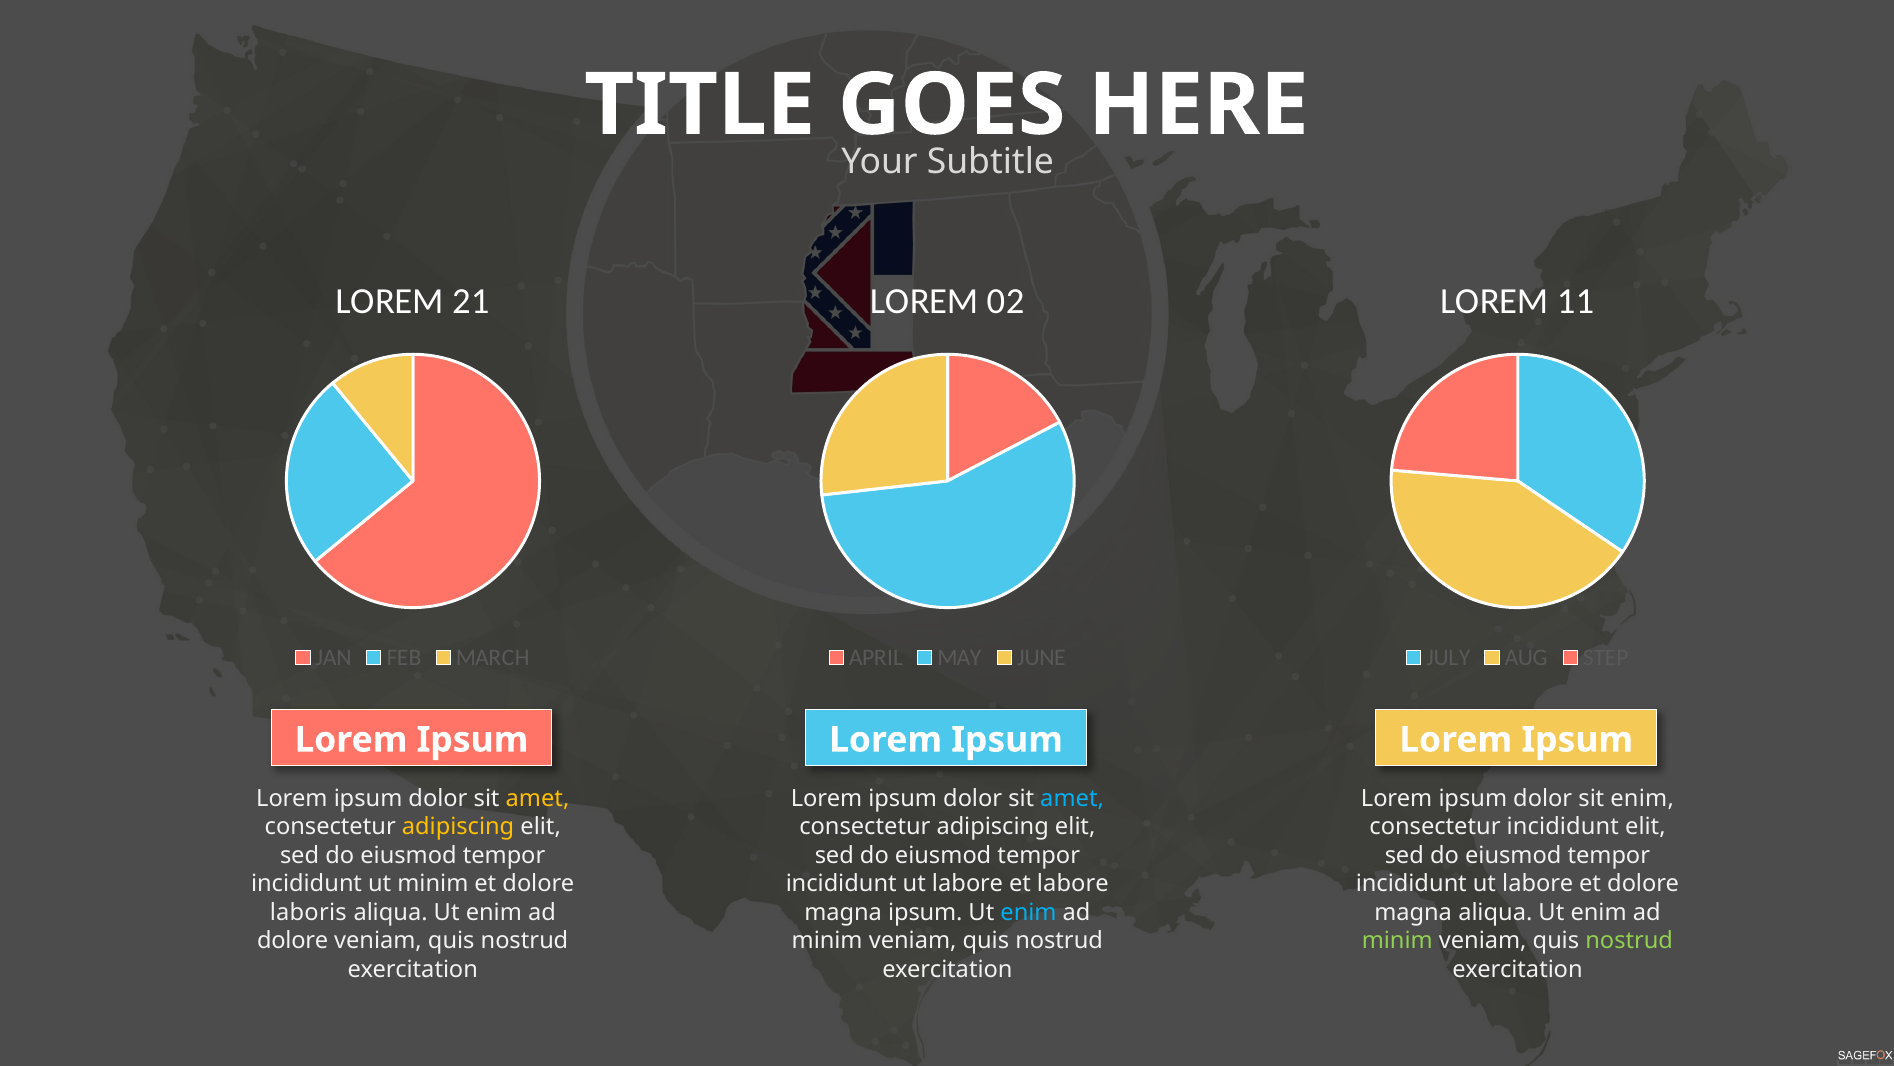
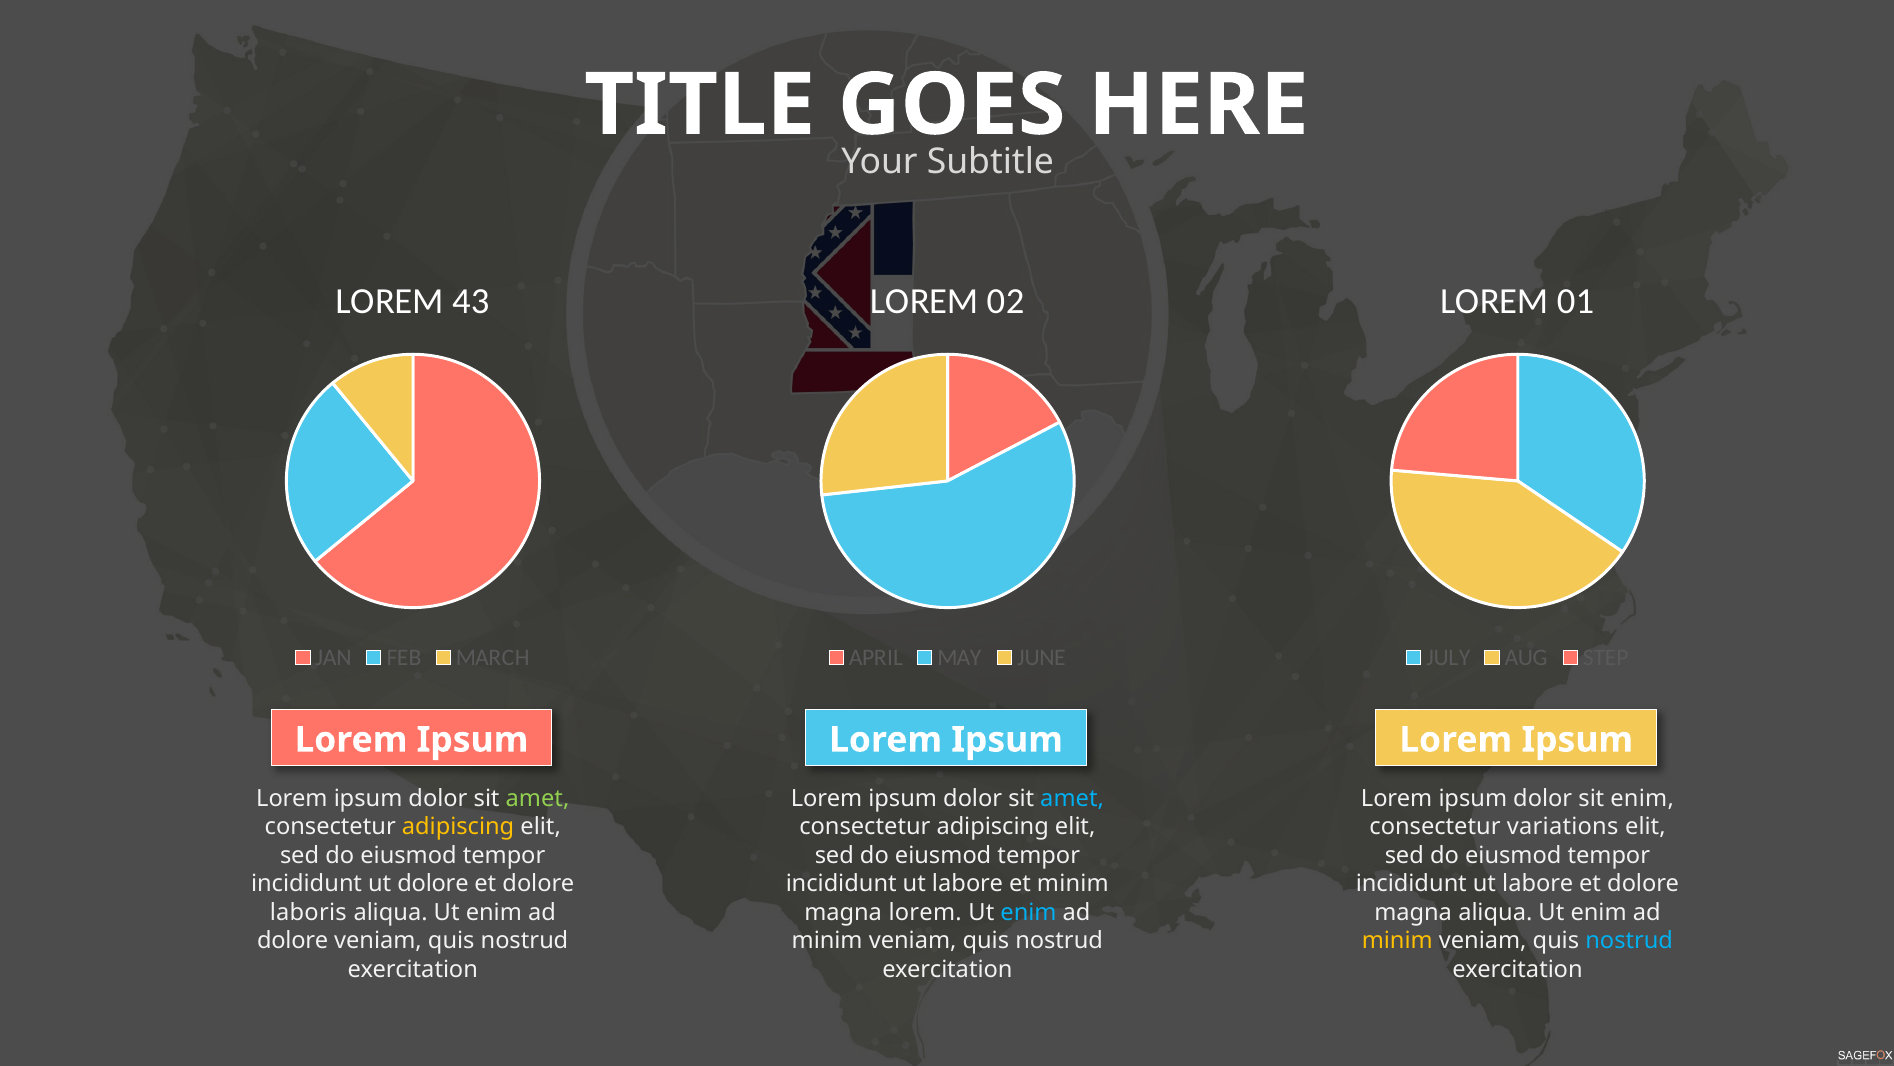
21: 21 -> 43
11: 11 -> 01
amet at (537, 798) colour: yellow -> light green
consectetur incididunt: incididunt -> variations
ut minim: minim -> dolore
et labore: labore -> minim
magna ipsum: ipsum -> lorem
minim at (1397, 940) colour: light green -> yellow
nostrud at (1629, 940) colour: light green -> light blue
